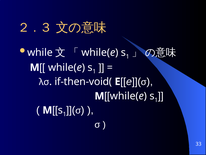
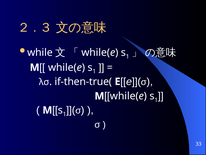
if-then-void(: if-then-void( -> if-then-true(
